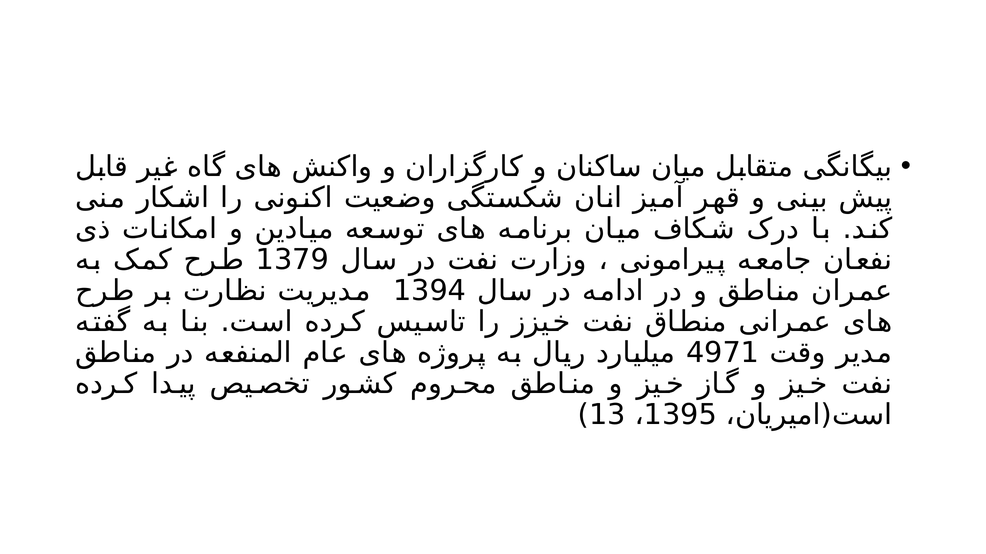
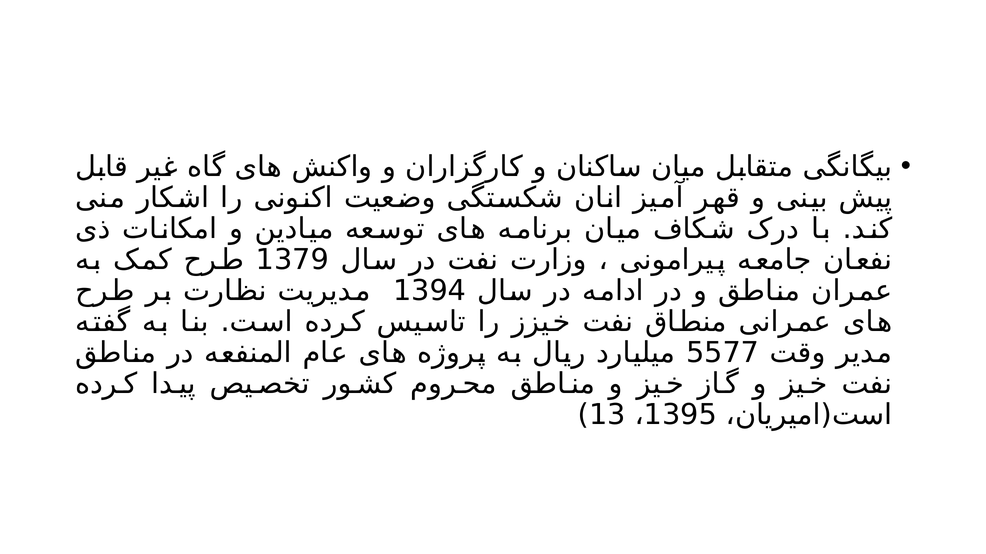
4971: 4971 -> 5577
